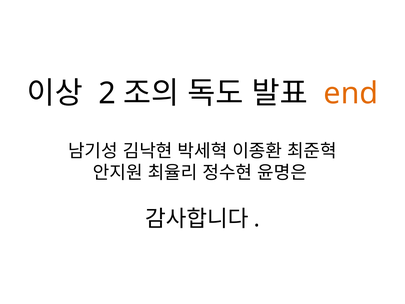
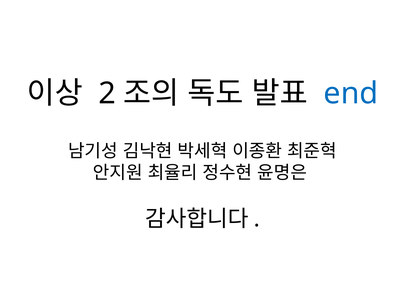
end colour: orange -> blue
